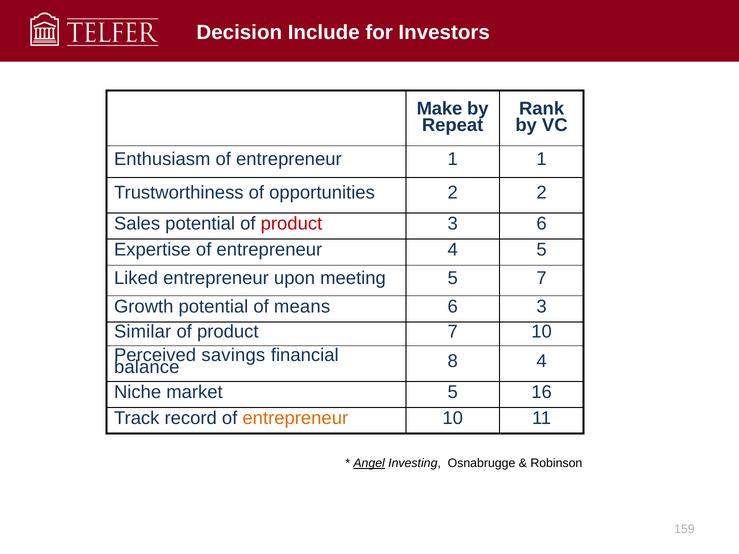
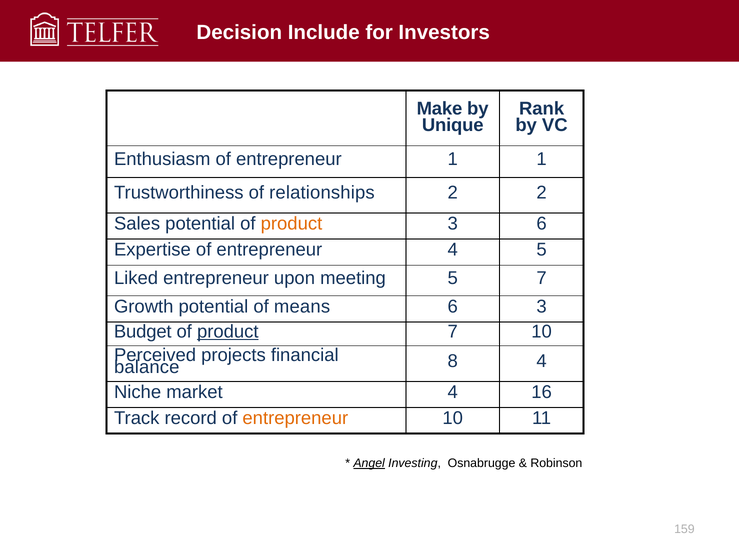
Repeat: Repeat -> Unique
opportunities: opportunities -> relationships
product at (291, 224) colour: red -> orange
Similar: Similar -> Budget
product at (228, 332) underline: none -> present
savings: savings -> projects
market 5: 5 -> 4
